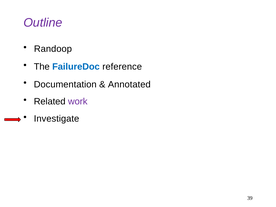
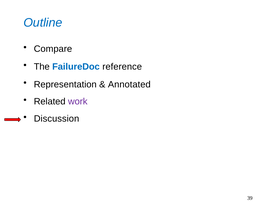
Outline colour: purple -> blue
Randoop: Randoop -> Compare
Documentation: Documentation -> Representation
Investigate: Investigate -> Discussion
